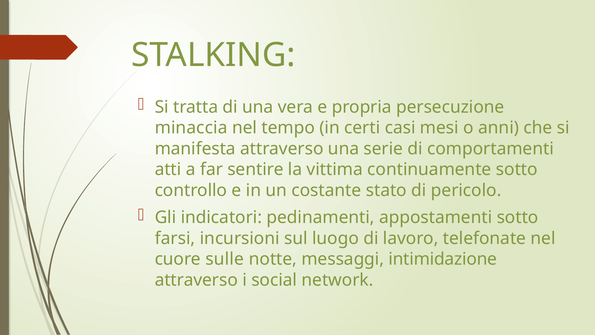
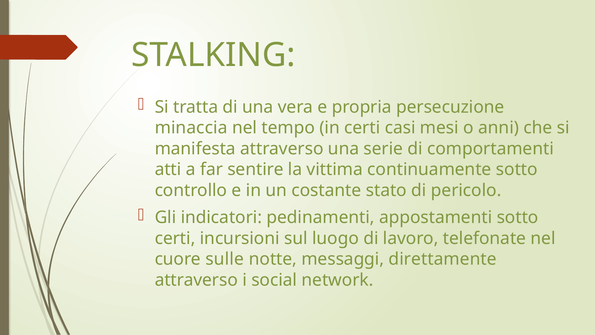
farsi at (175, 238): farsi -> certi
intimidazione: intimidazione -> direttamente
